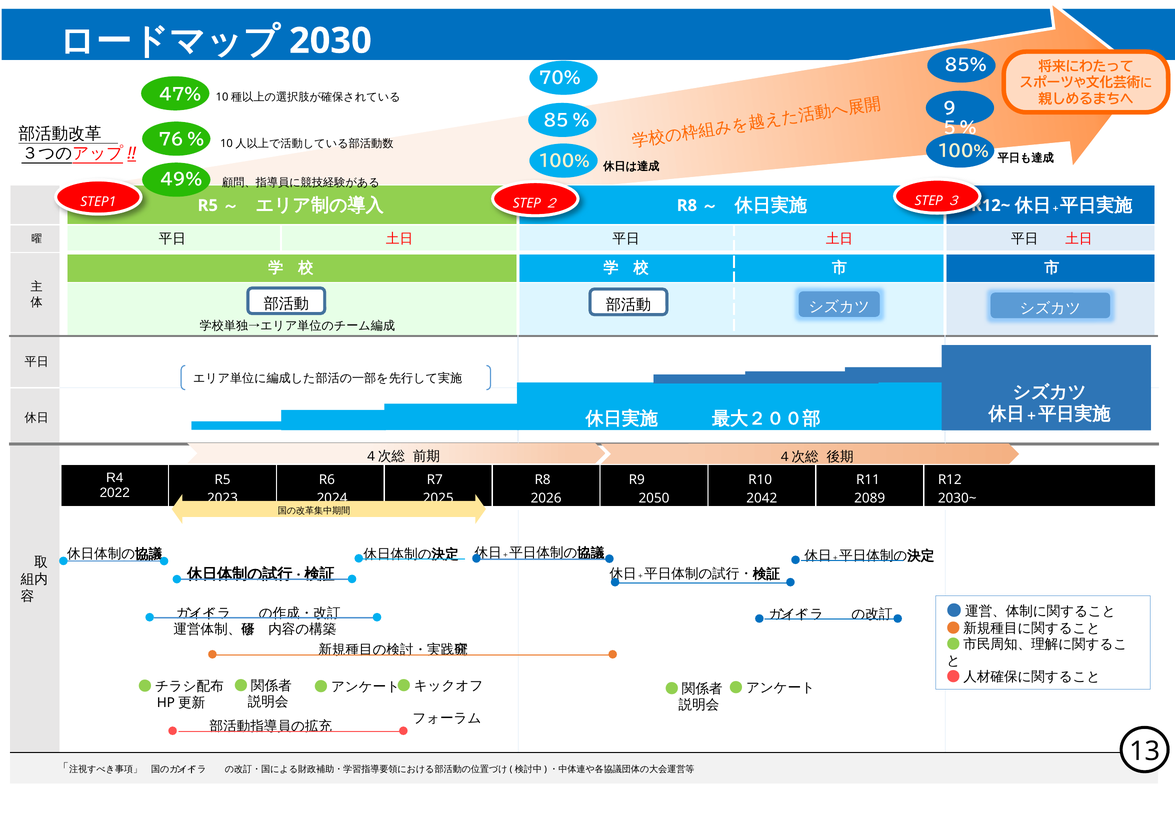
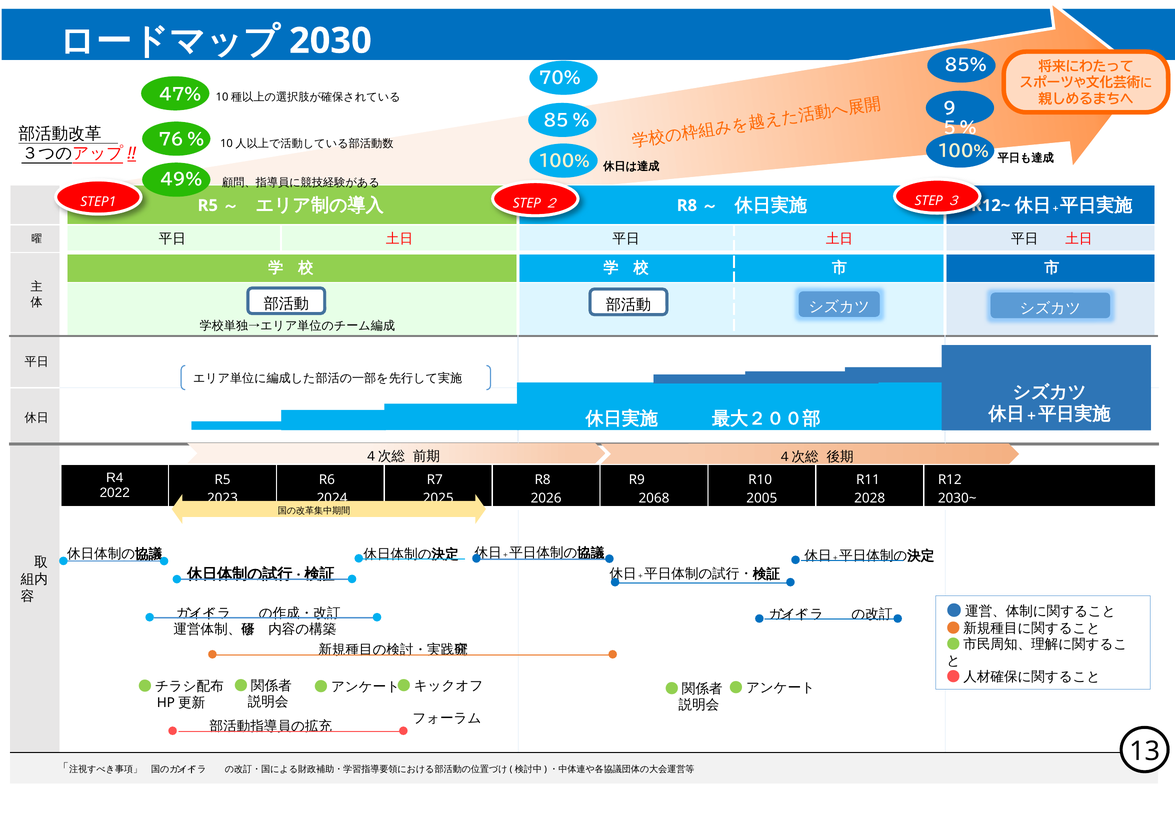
2050: 2050 -> 2068
2042: 2042 -> 2005
2089: 2089 -> 2028
